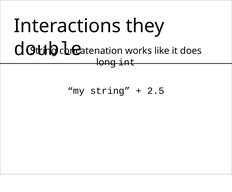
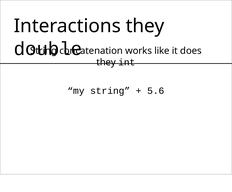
long at (106, 62): long -> they
2.5: 2.5 -> 5.6
